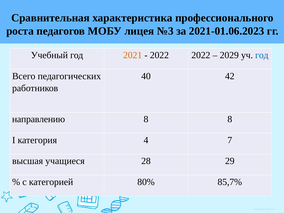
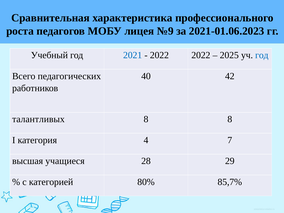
№3: №3 -> №9
2021 colour: orange -> blue
2029: 2029 -> 2025
направлению: направлению -> талантливых
